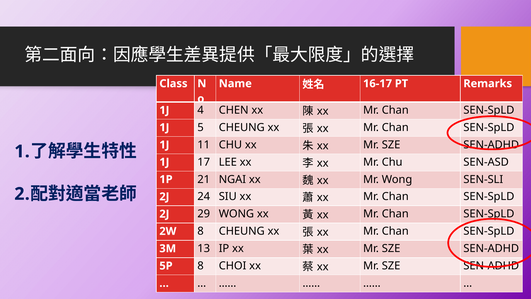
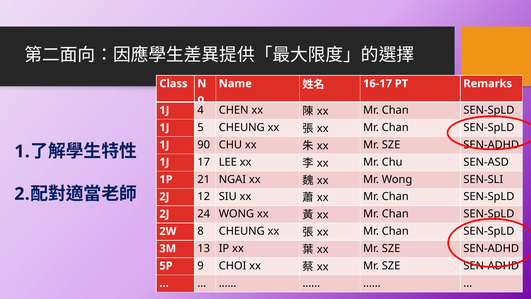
11: 11 -> 90
24: 24 -> 12
29: 29 -> 24
5P 8: 8 -> 9
